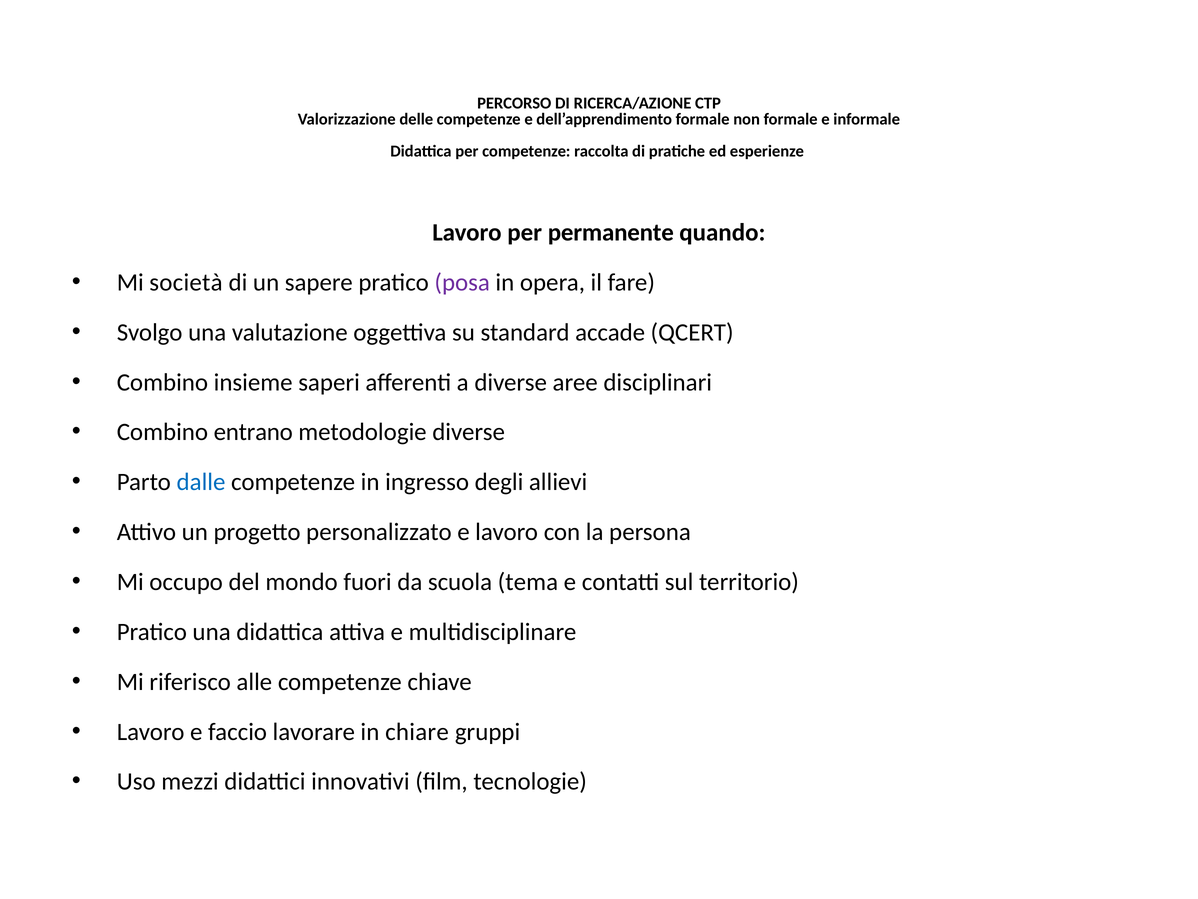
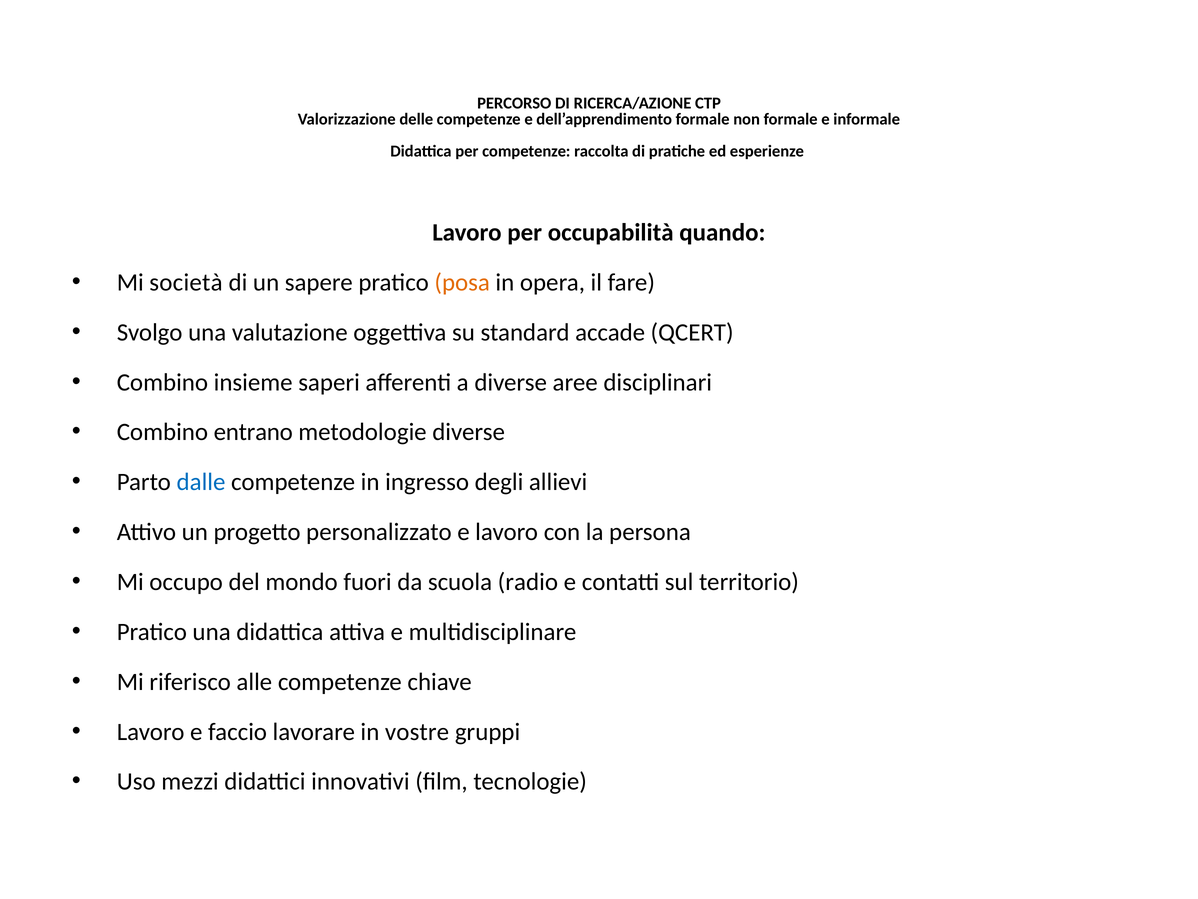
permanente: permanente -> occupabilità
posa colour: purple -> orange
tema: tema -> radio
chiare: chiare -> vostre
